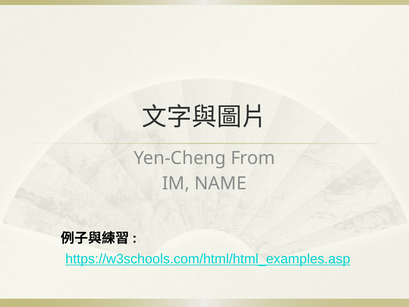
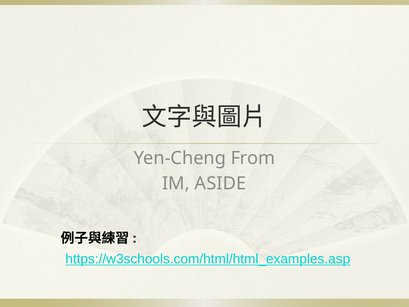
NAME: NAME -> ASIDE
